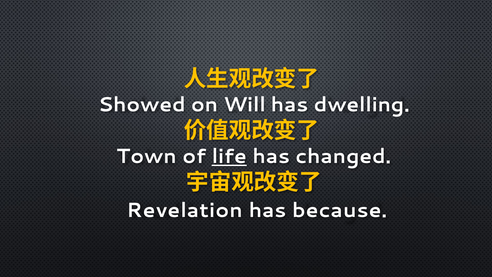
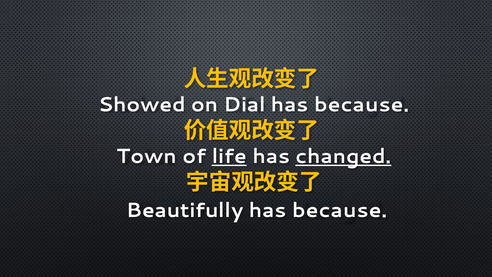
Will: Will -> Dial
dwelling at (362, 105): dwelling -> because
changed underline: none -> present
Revelation: Revelation -> Beautifully
